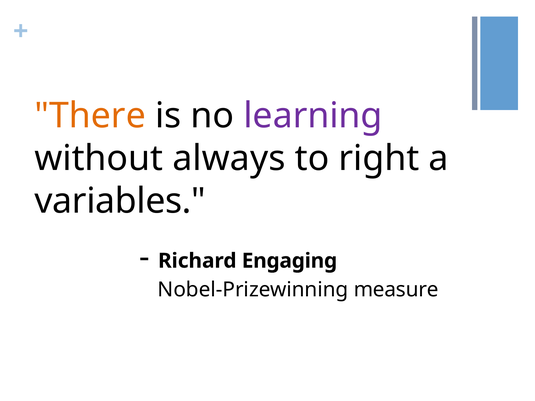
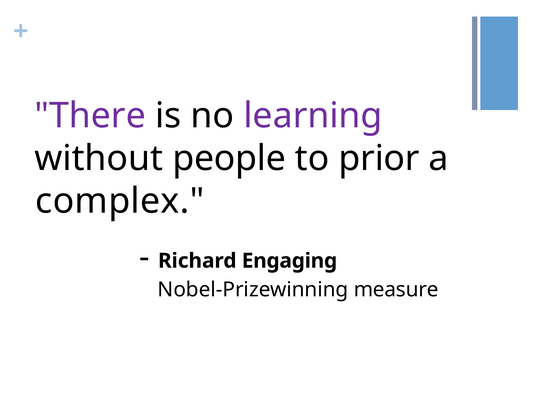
There colour: orange -> purple
always: always -> people
right: right -> prior
variables: variables -> complex
